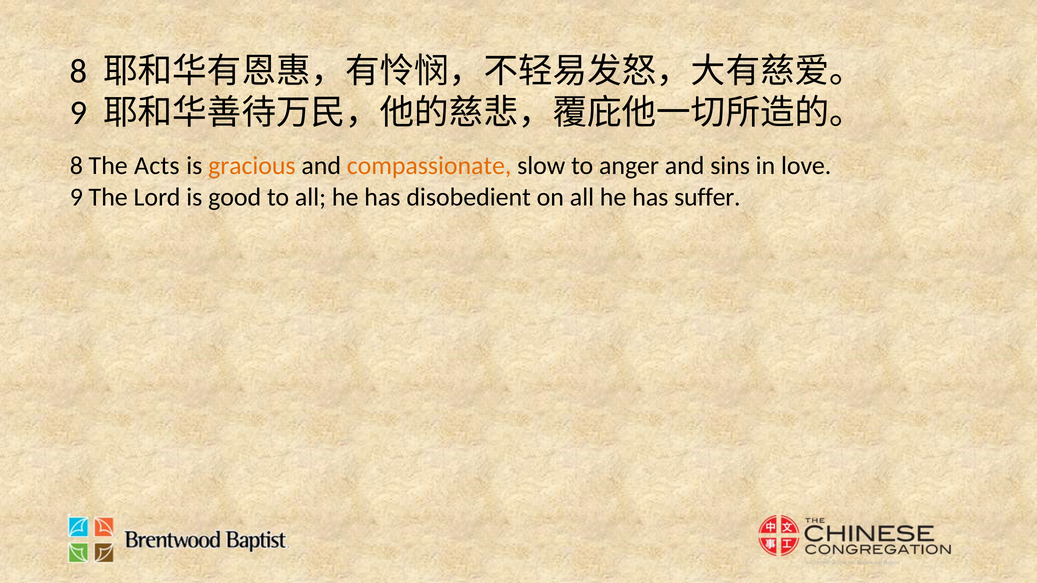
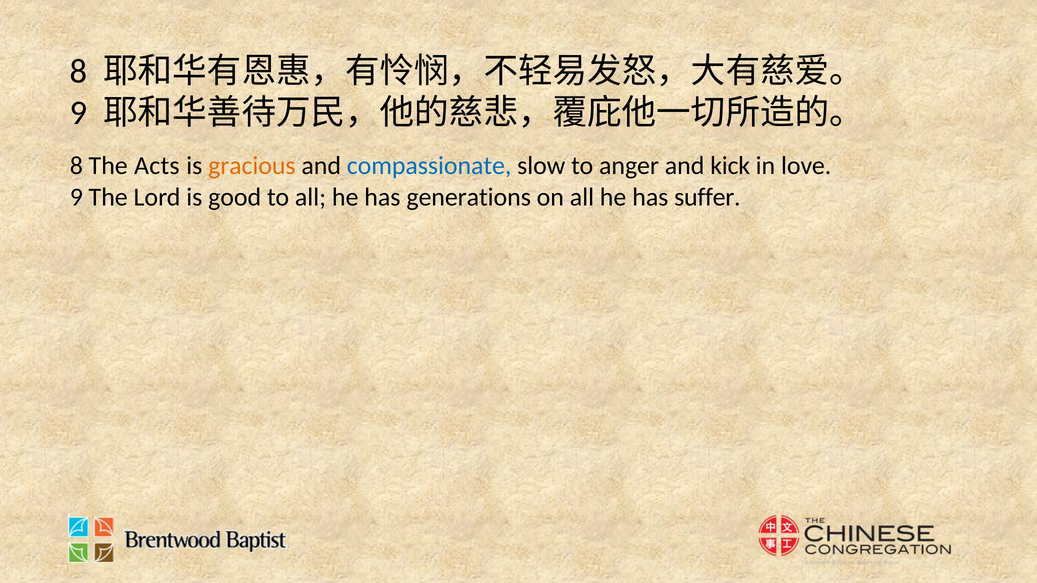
compassionate colour: orange -> blue
sins: sins -> kick
disobedient: disobedient -> generations
